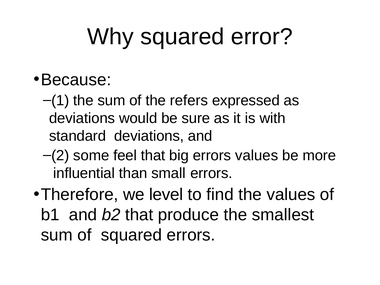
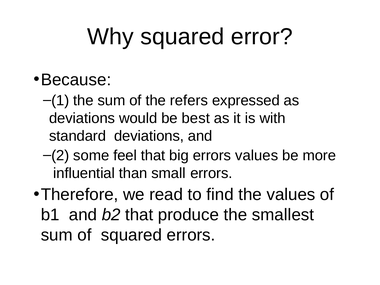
sure: sure -> best
level: level -> read
